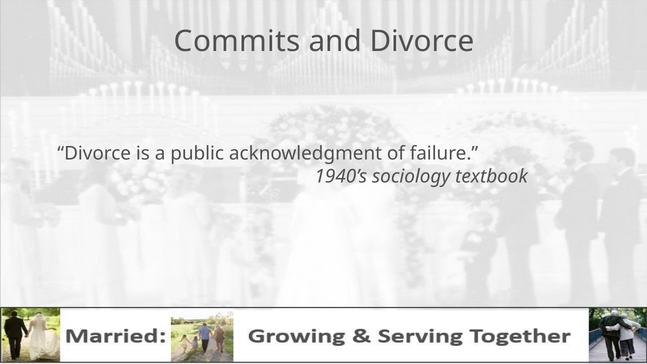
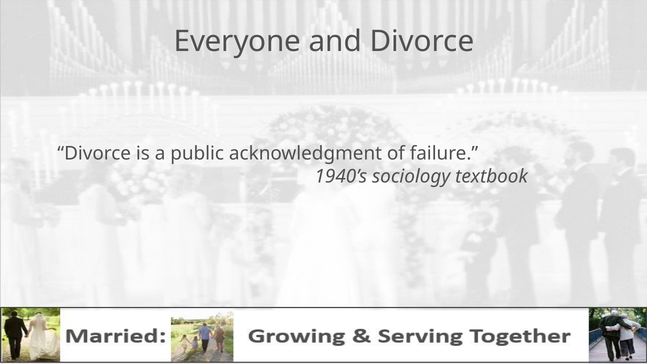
Commits: Commits -> Everyone
